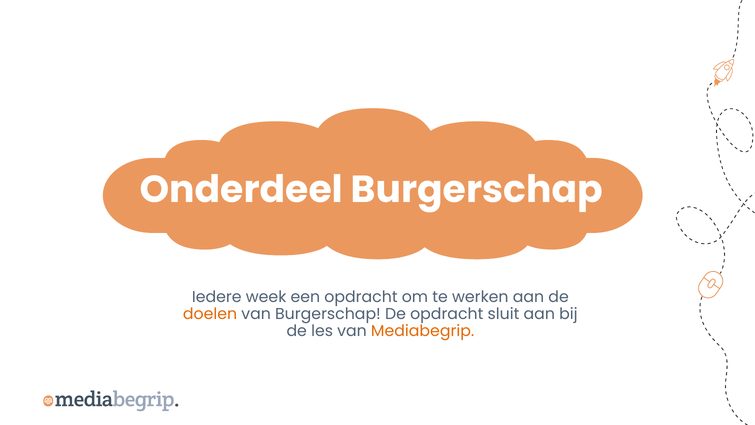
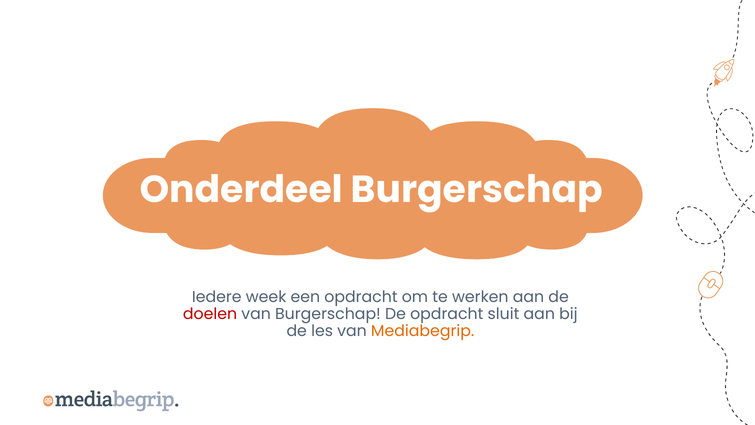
doelen colour: orange -> red
